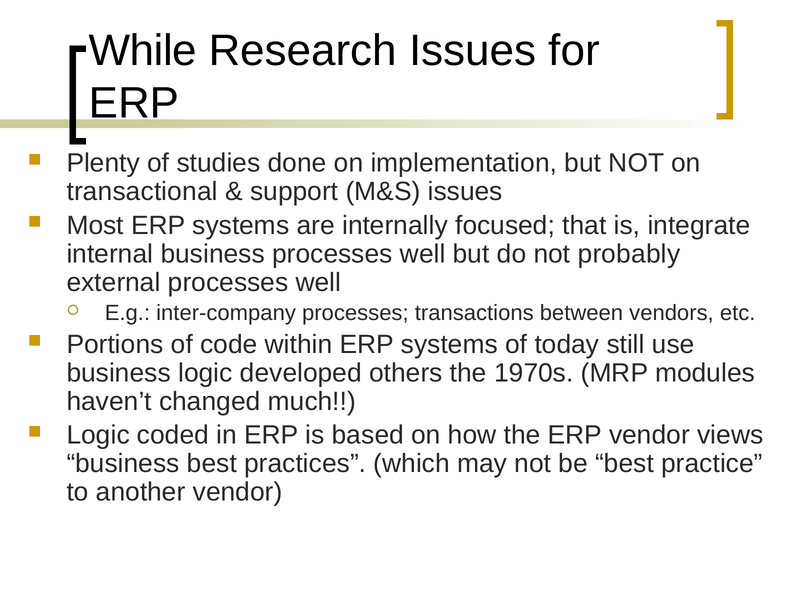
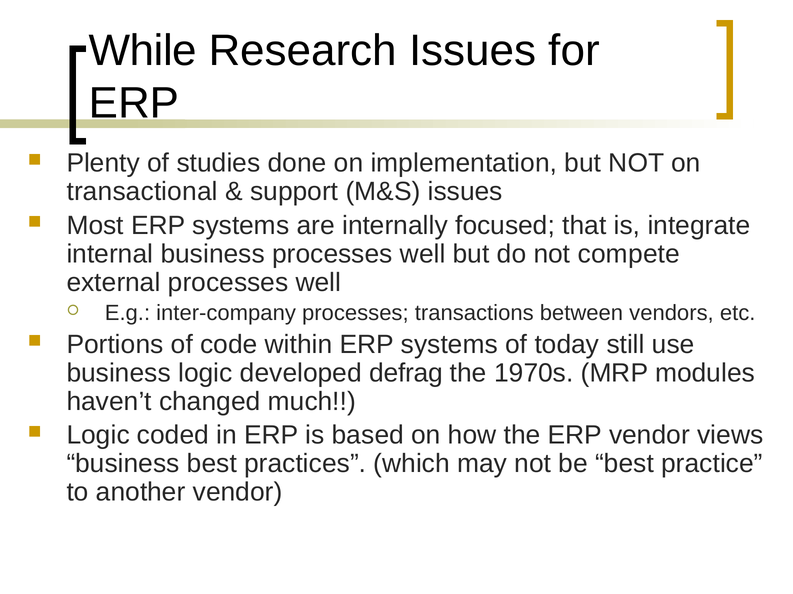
probably: probably -> compete
others: others -> defrag
